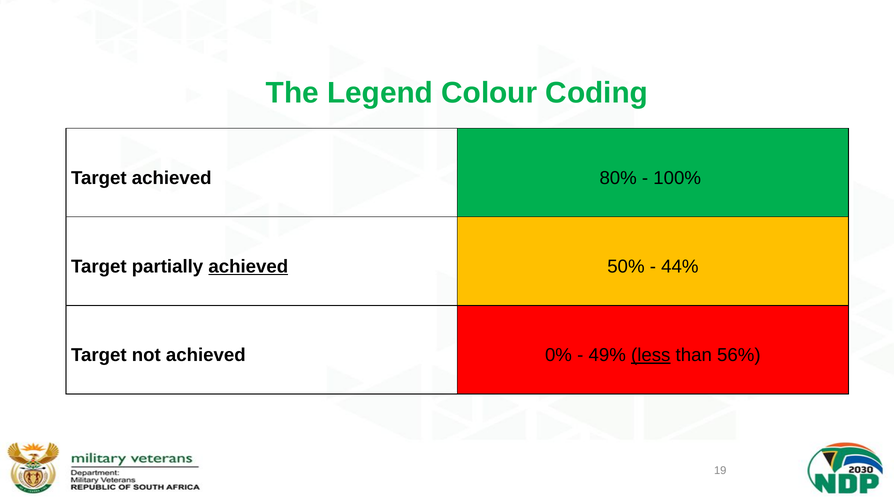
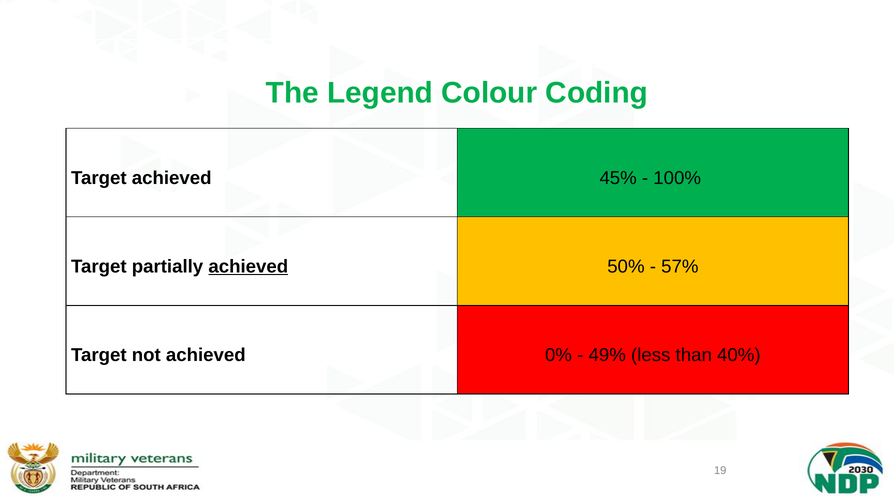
80%: 80% -> 45%
44%: 44% -> 57%
less underline: present -> none
56%: 56% -> 40%
